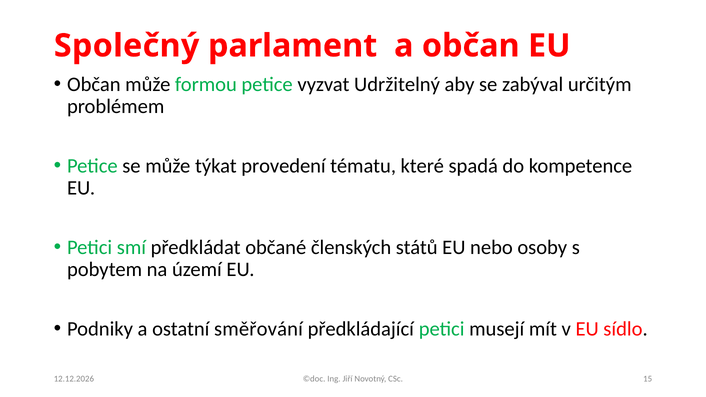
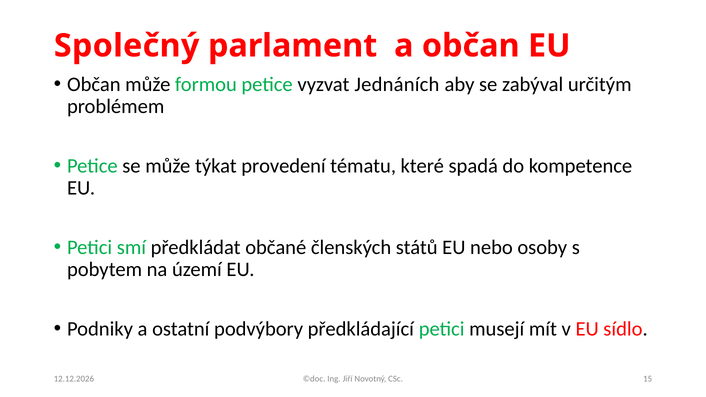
Udržitelný: Udržitelný -> Jednáních
směřování: směřování -> podvýbory
